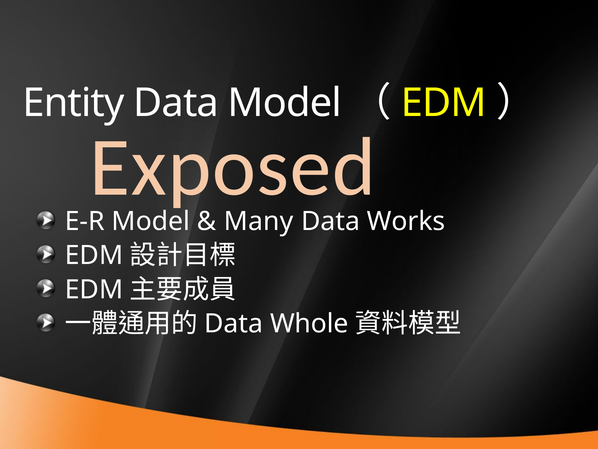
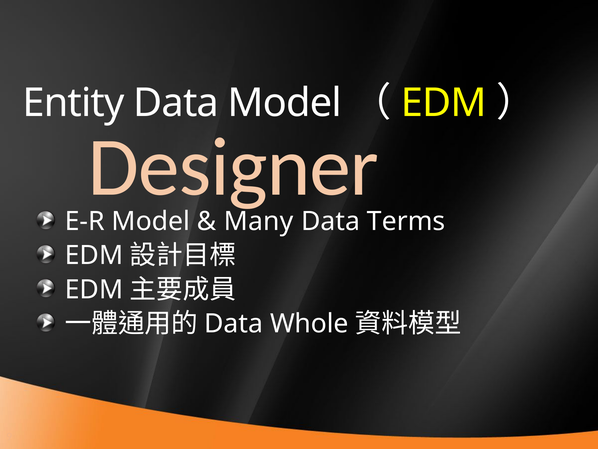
Exposed: Exposed -> Designer
Works: Works -> Terms
